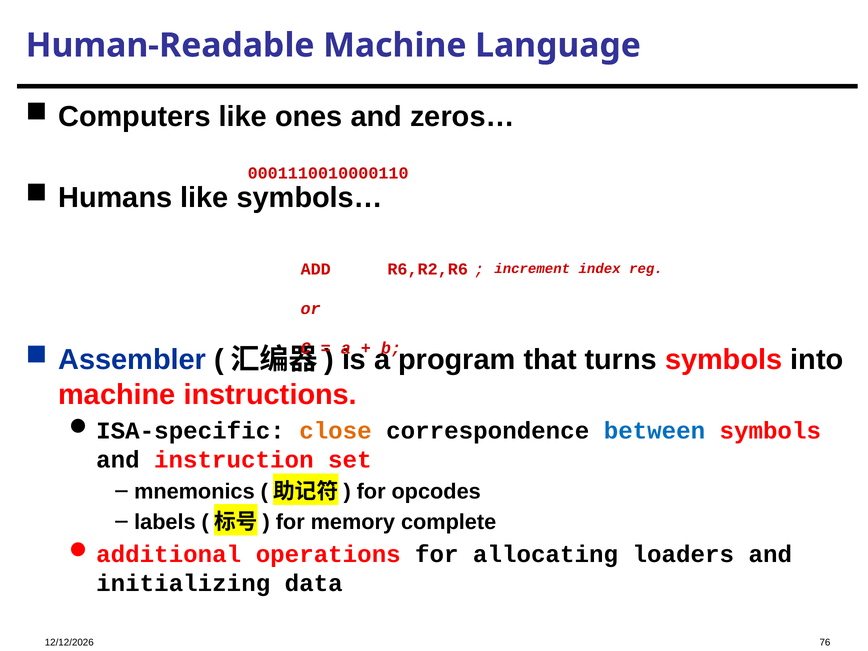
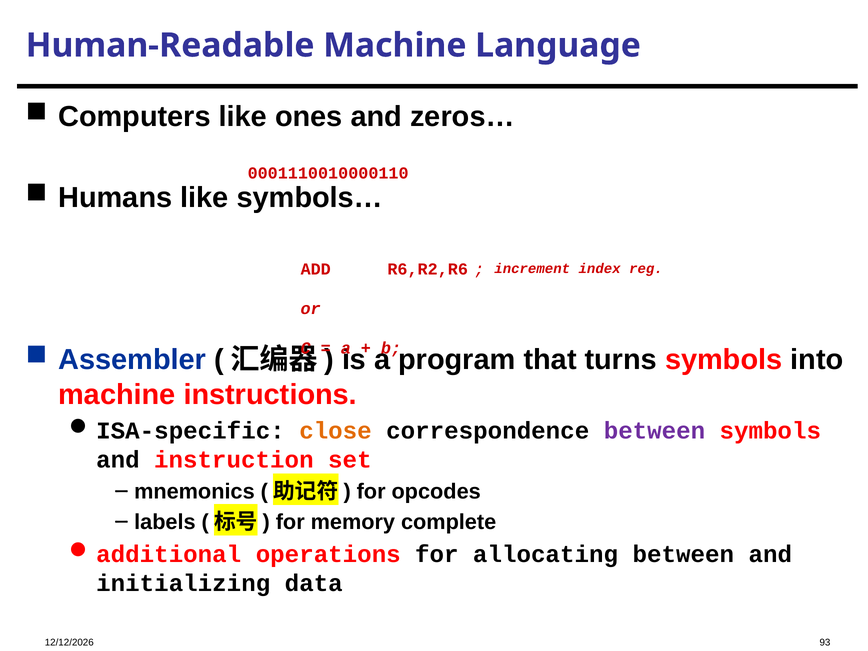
between at (654, 431) colour: blue -> purple
allocating loaders: loaders -> between
76: 76 -> 93
